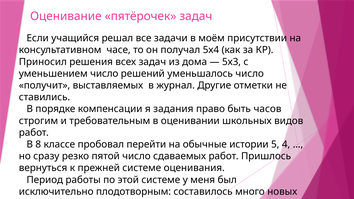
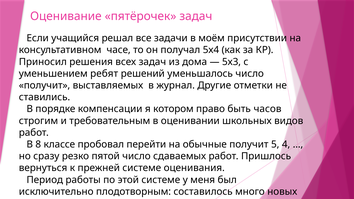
уменьшением число: число -> ребят
задания: задания -> котором
обычные истории: истории -> получит
